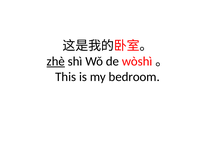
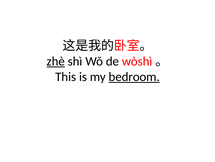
bedroom underline: none -> present
